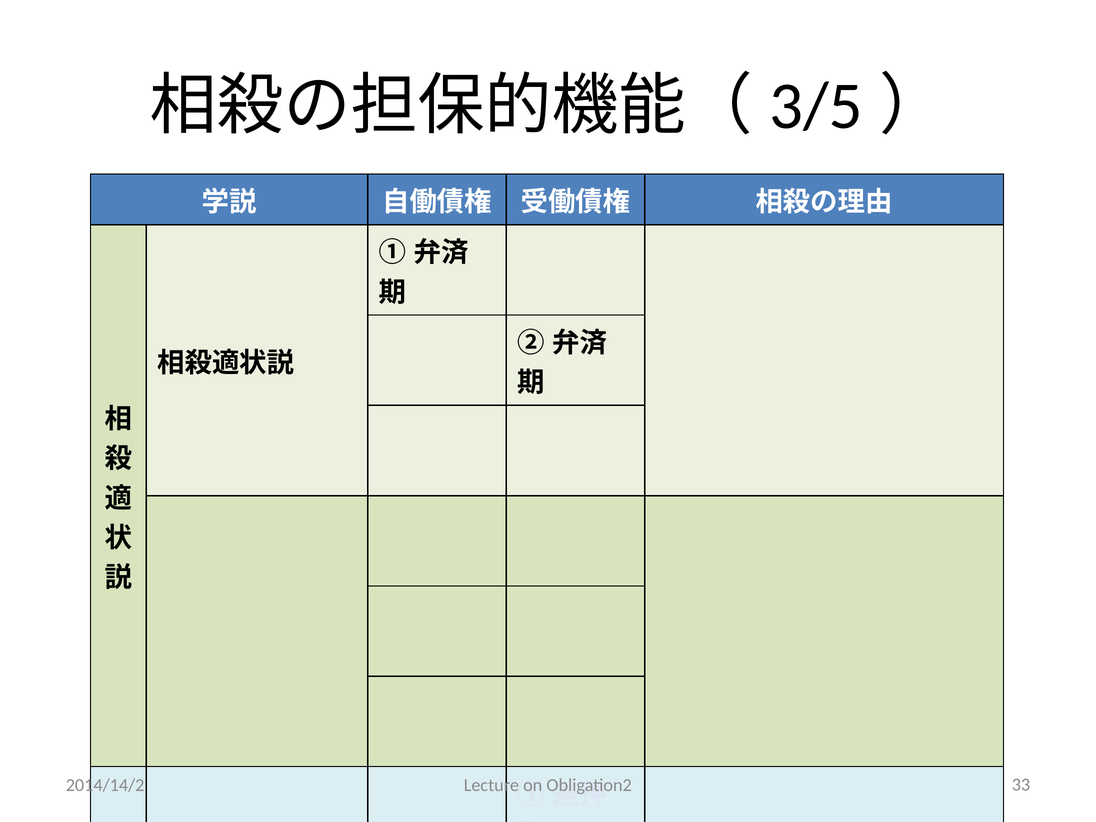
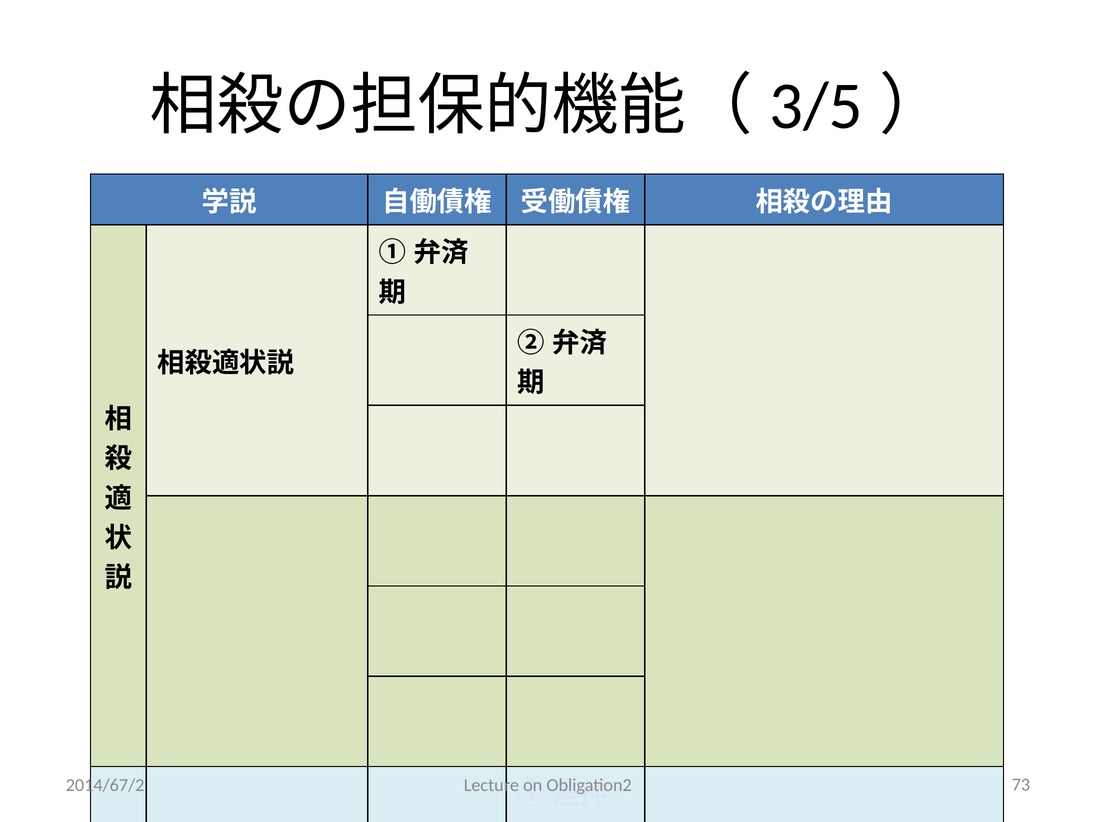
2014/14/2: 2014/14/2 -> 2014/67/2
33: 33 -> 73
